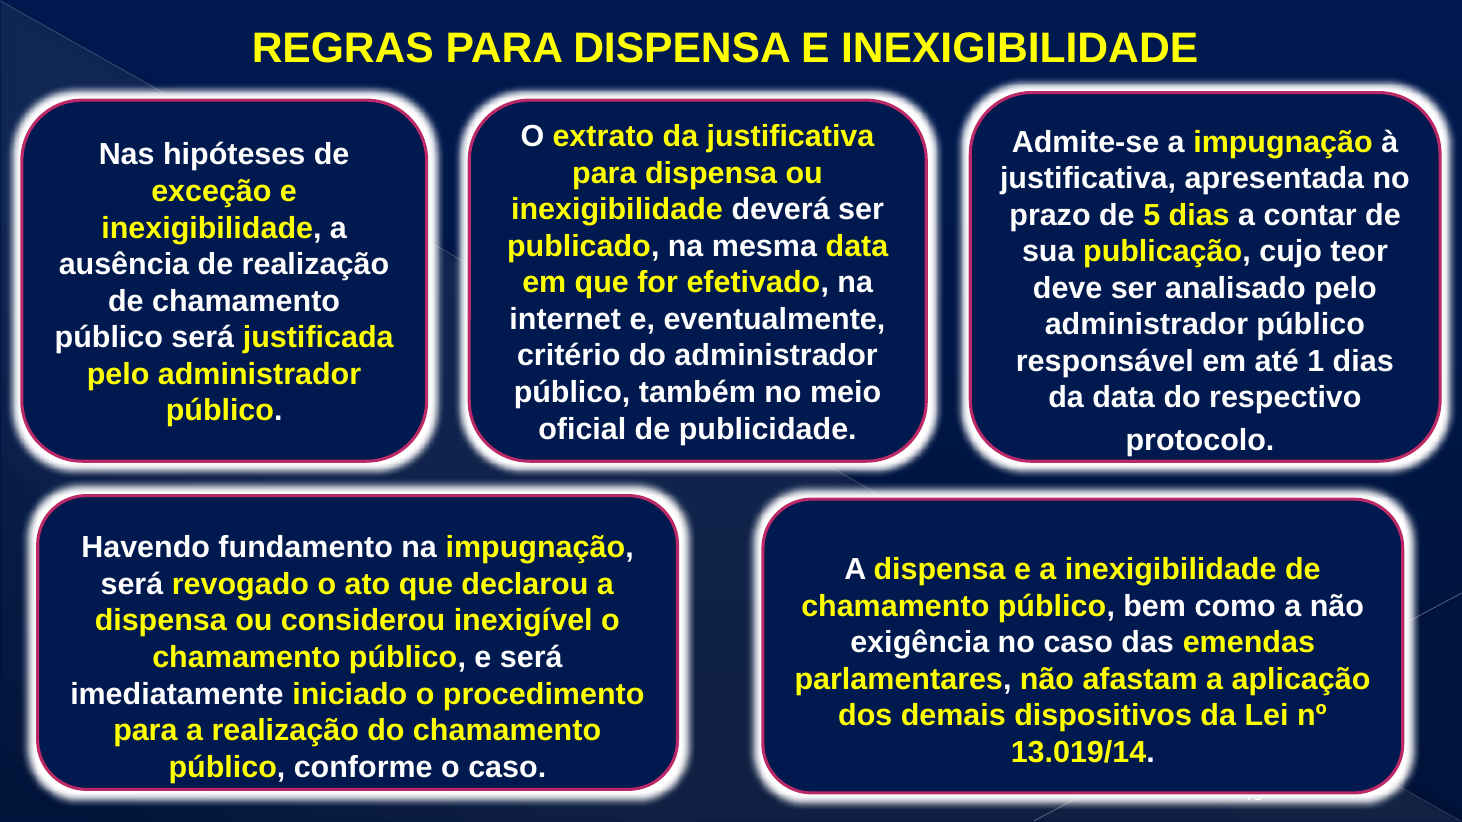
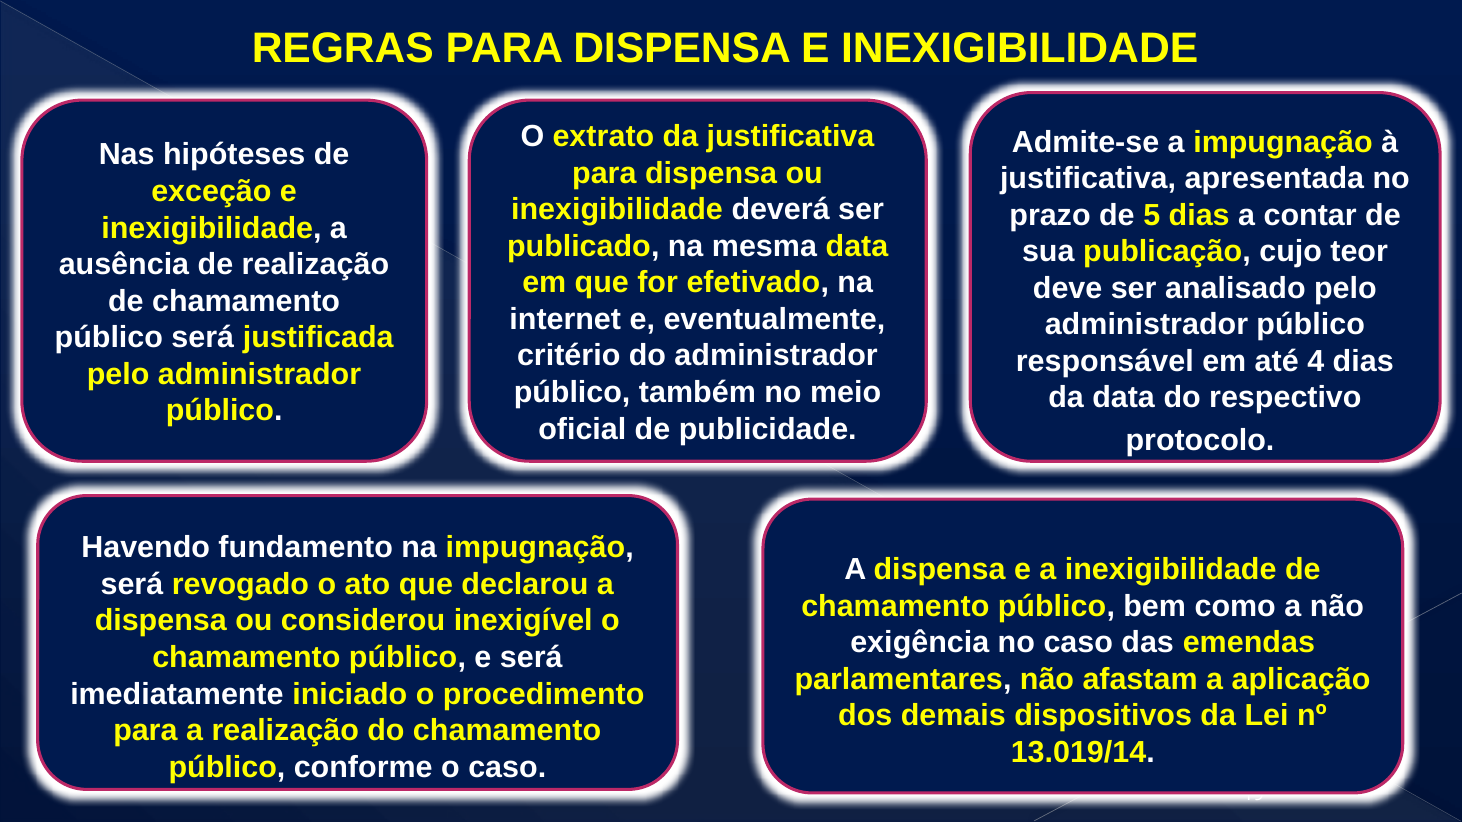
1: 1 -> 4
